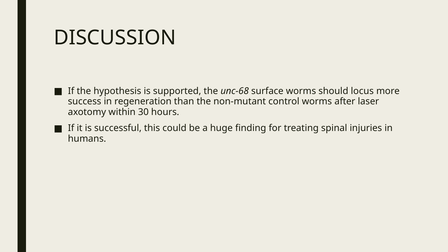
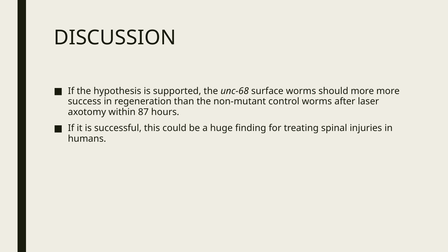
should locus: locus -> more
30: 30 -> 87
